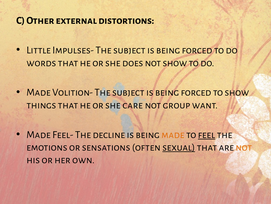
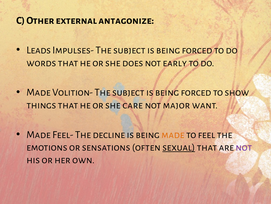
distortions: distortions -> antagonize
Little: Little -> Leads
not show: show -> early
group: group -> major
feel underline: present -> none
not at (244, 147) colour: orange -> purple
